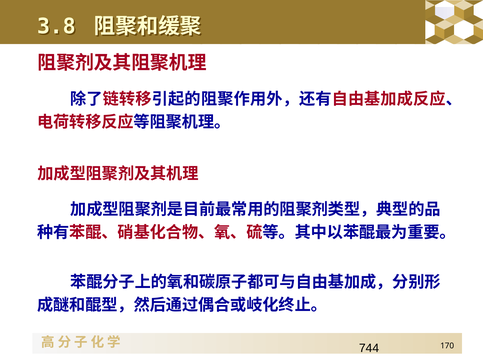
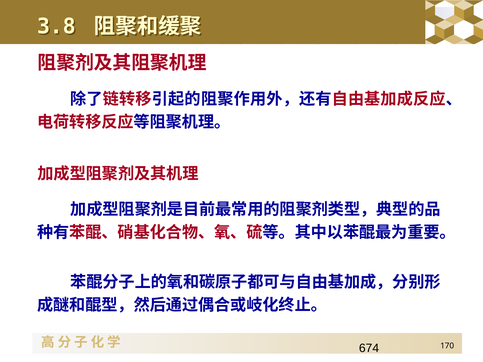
744: 744 -> 674
